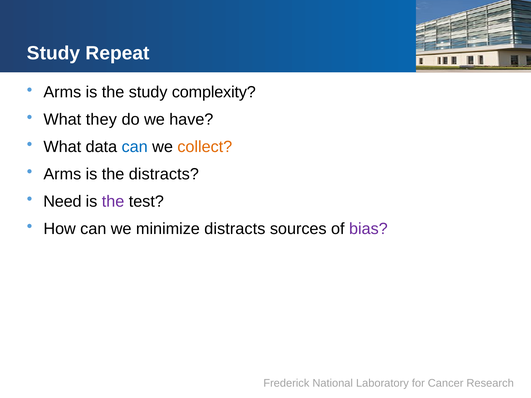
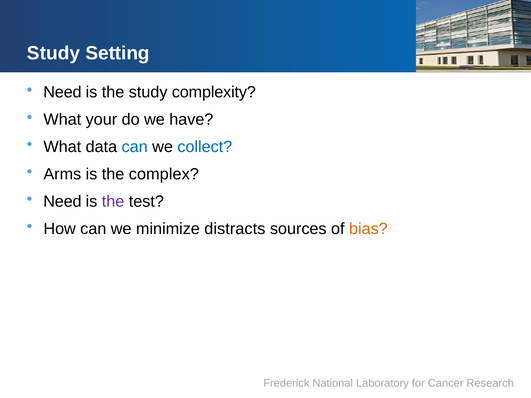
Repeat: Repeat -> Setting
Arms at (62, 92): Arms -> Need
they: they -> your
collect colour: orange -> blue
the distracts: distracts -> complex
bias colour: purple -> orange
